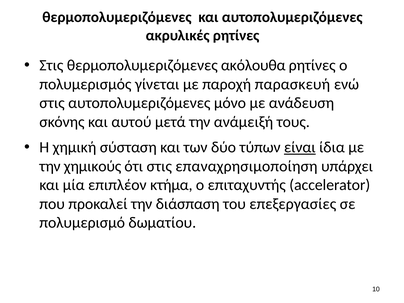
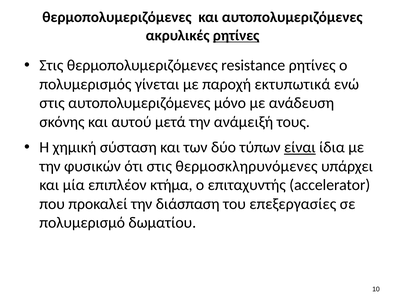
ρητίνες at (236, 36) underline: none -> present
ακόλουθα: ακόλουθα -> resistance
παρασκευή: παρασκευή -> εκτυπωτικά
χημικούς: χημικούς -> φυσικών
επαναχρησιμοποίηση: επαναχρησιμοποίηση -> θερμοσκληρυνόμενες
